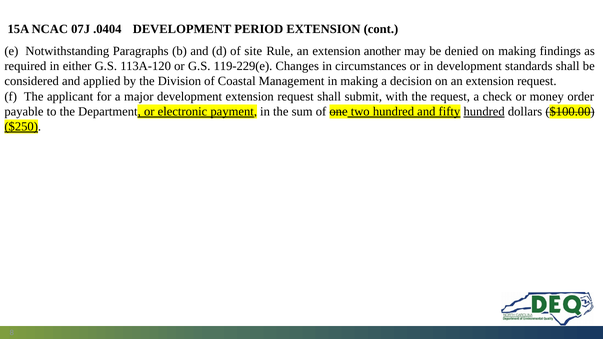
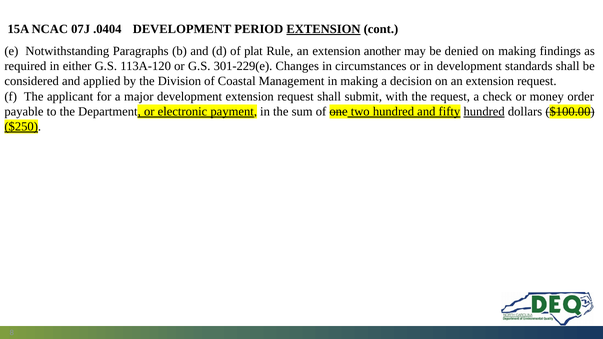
EXTENSION at (323, 29) underline: none -> present
site: site -> plat
119-229(e: 119-229(e -> 301-229(e
